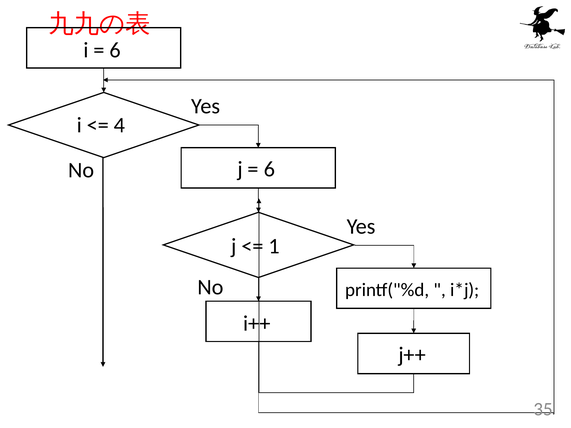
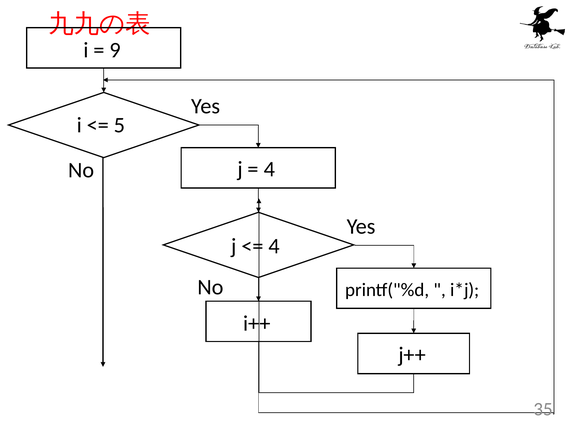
6 at (115, 50): 6 -> 9
4: 4 -> 5
6 at (269, 169): 6 -> 4
1 at (274, 246): 1 -> 4
